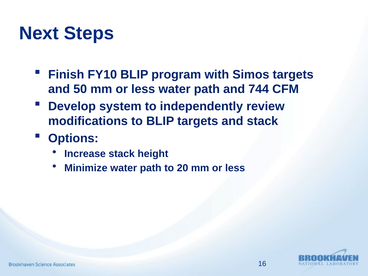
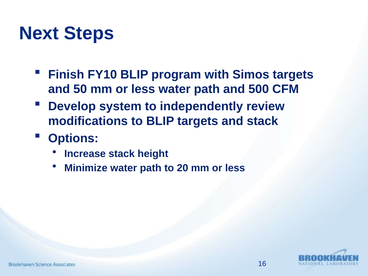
744: 744 -> 500
